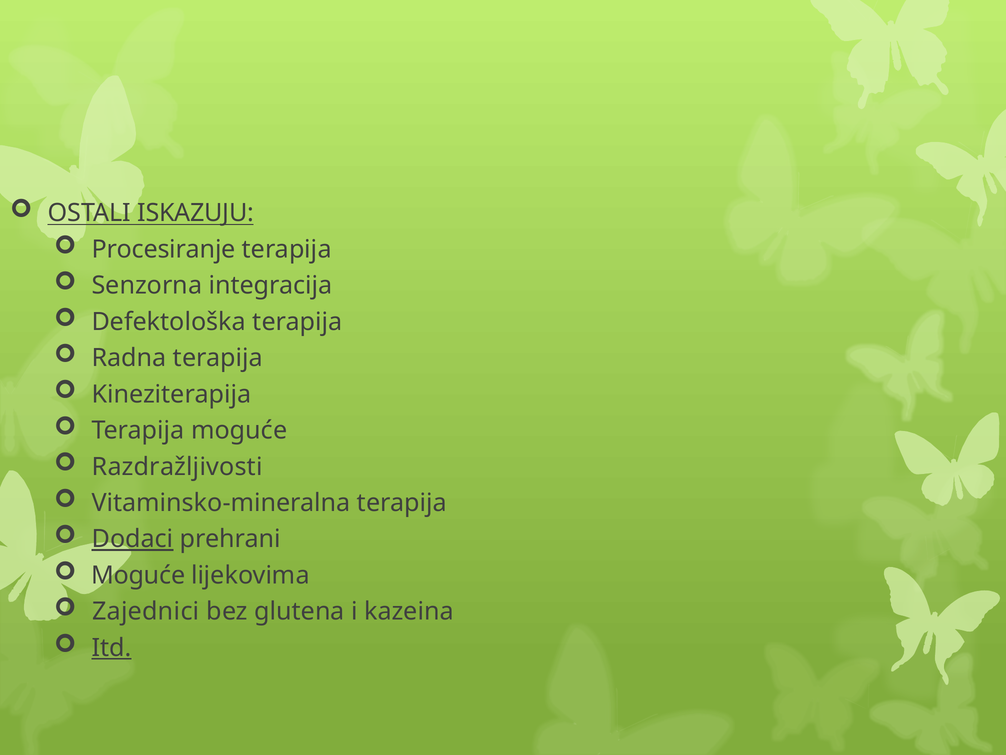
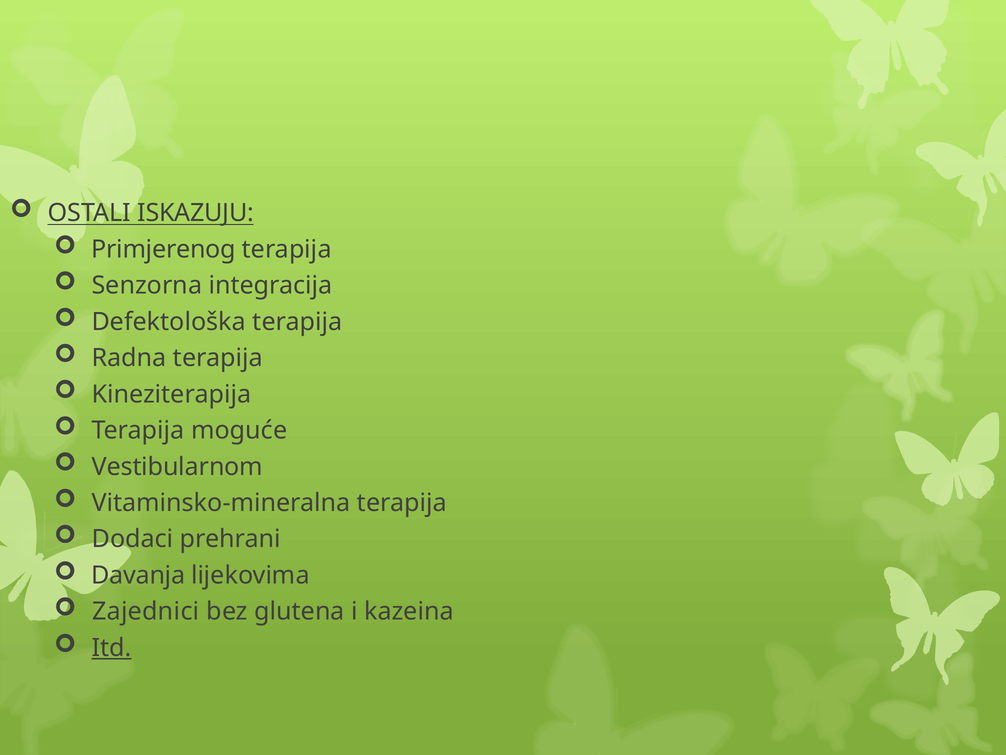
Procesiranje: Procesiranje -> Primjerenog
Razdražljivosti: Razdražljivosti -> Vestibularnom
Dodaci underline: present -> none
Moguće at (138, 575): Moguće -> Davanja
